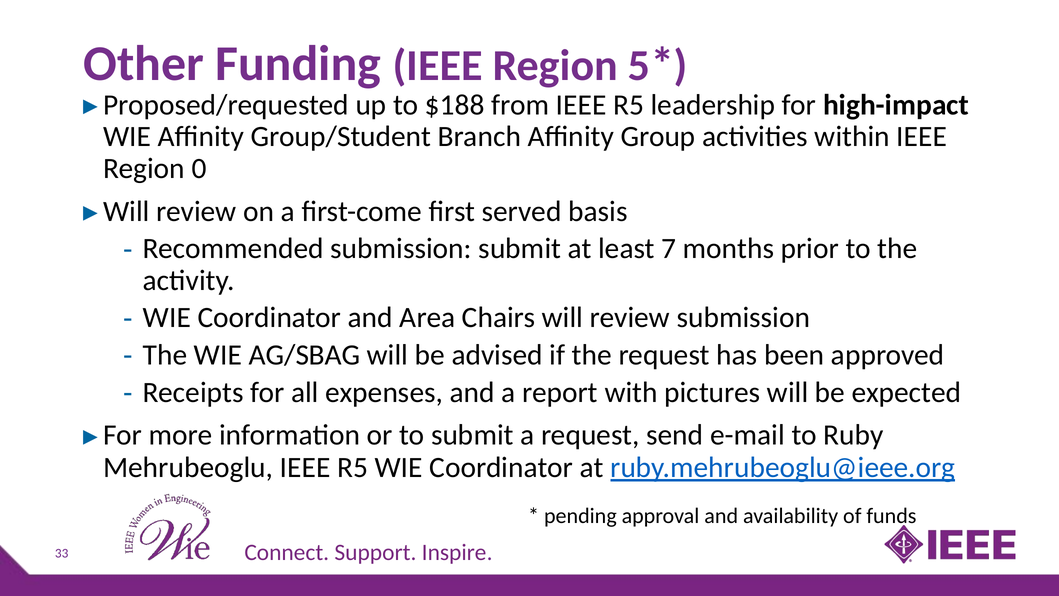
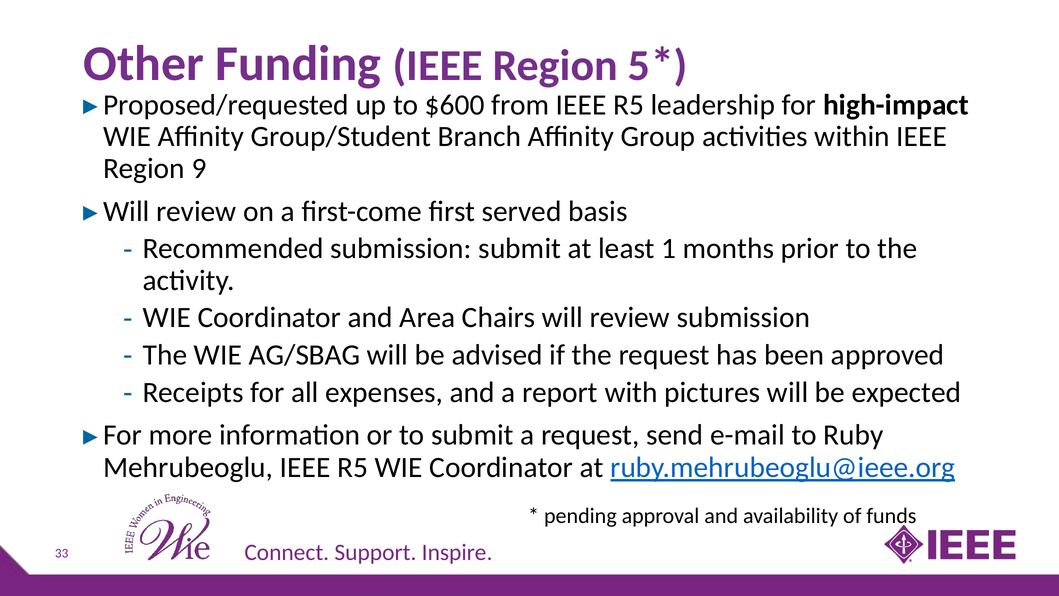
$188: $188 -> $600
0: 0 -> 9
7: 7 -> 1
